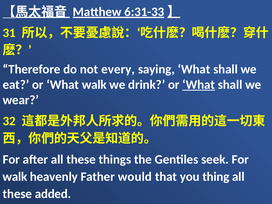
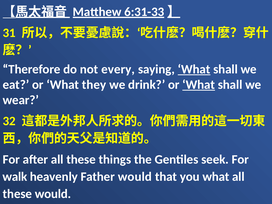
What at (194, 69) underline: none -> present
What walk: walk -> they
you thing: thing -> what
these added: added -> would
